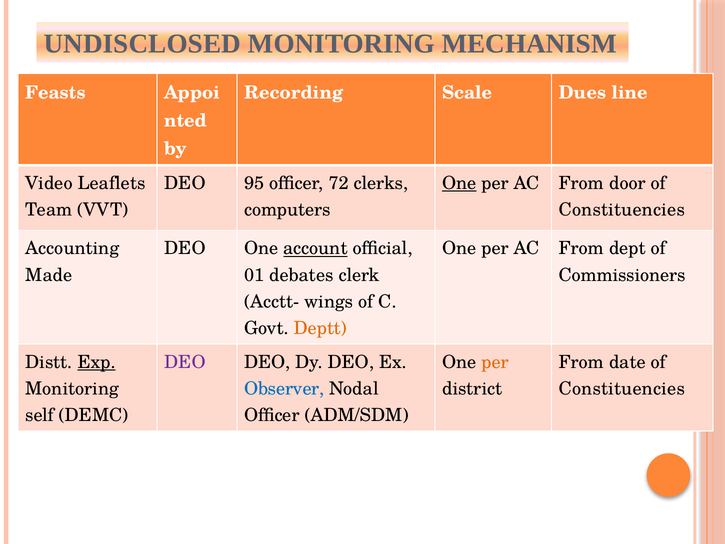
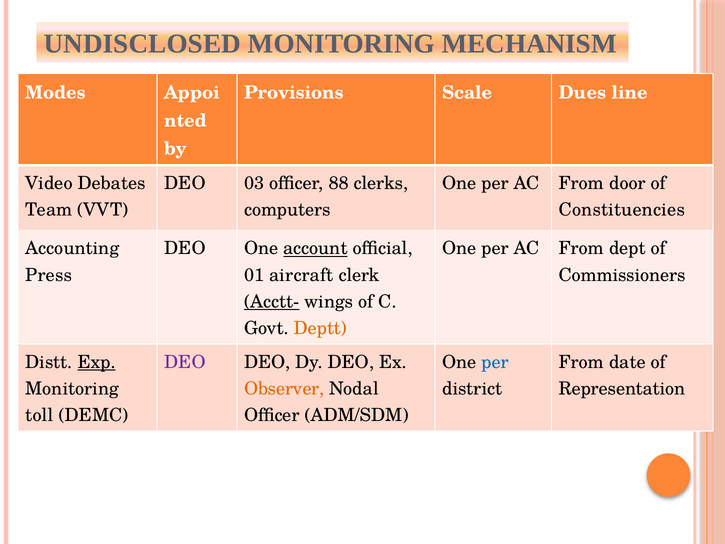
Feasts: Feasts -> Modes
Recording: Recording -> Provisions
Leaflets: Leaflets -> Debates
95: 95 -> 03
72: 72 -> 88
One at (459, 183) underline: present -> none
Made: Made -> Press
debates: debates -> aircraft
Acctt- underline: none -> present
per at (495, 362) colour: orange -> blue
Observer colour: blue -> orange
Constituencies at (622, 389): Constituencies -> Representation
self: self -> toll
